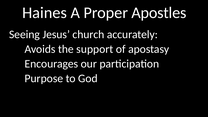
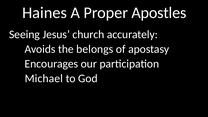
support: support -> belongs
Purpose: Purpose -> Michael
